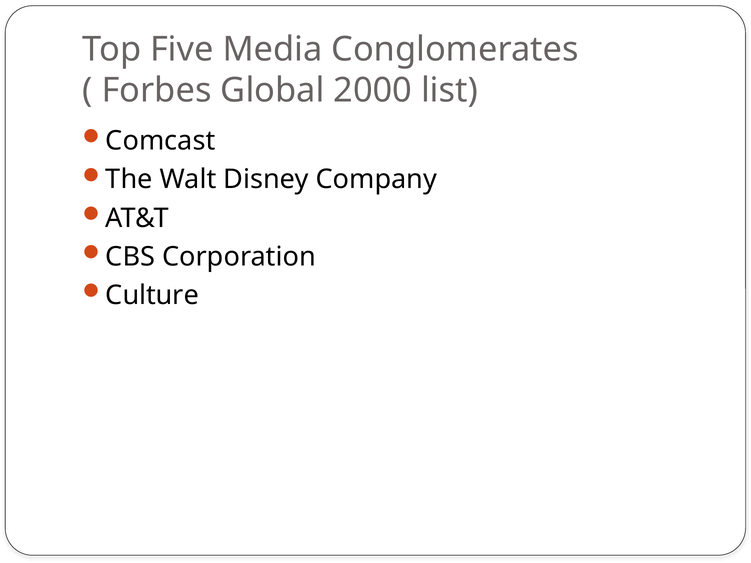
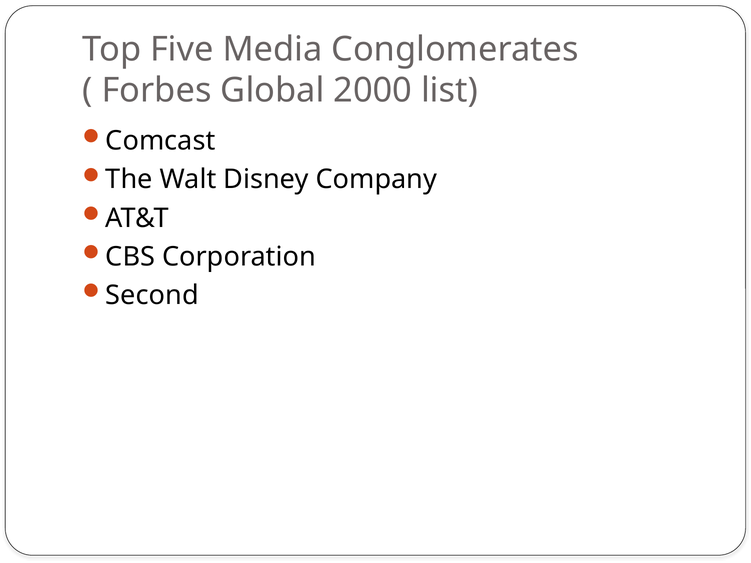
Culture: Culture -> Second
